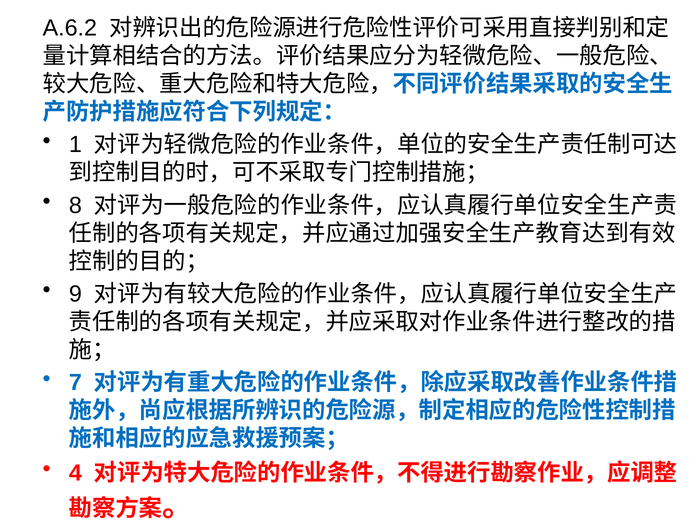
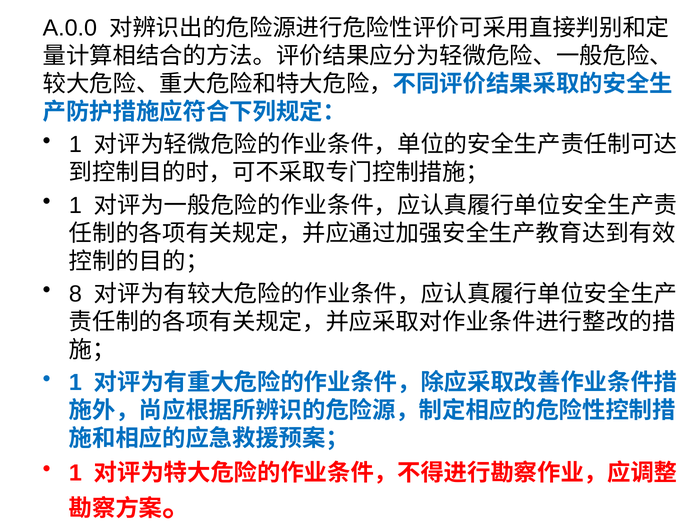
A.6.2: A.6.2 -> A.0.0
8 at (75, 205): 8 -> 1
9: 9 -> 8
7 at (75, 383): 7 -> 1
4 at (75, 473): 4 -> 1
